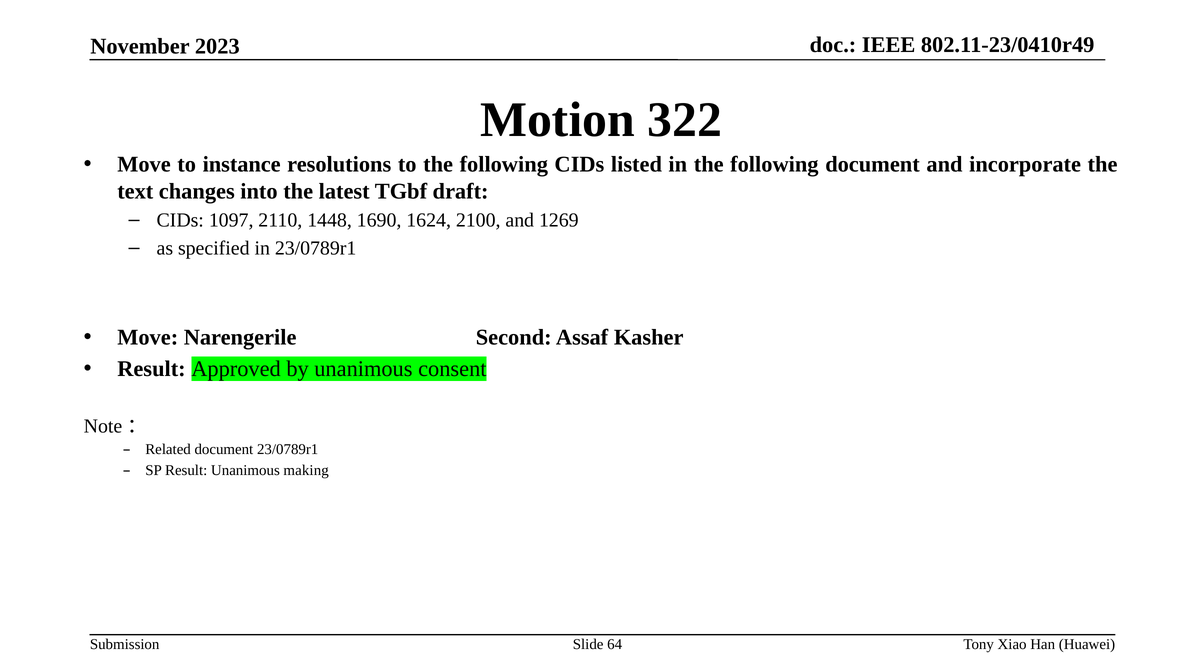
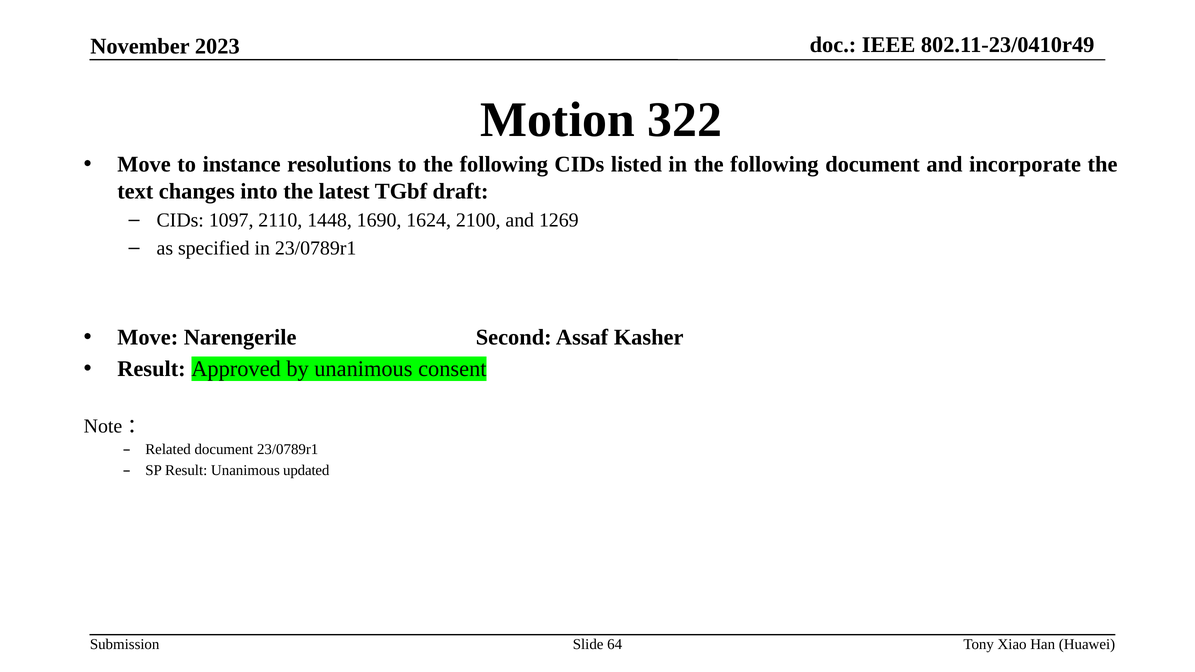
making: making -> updated
